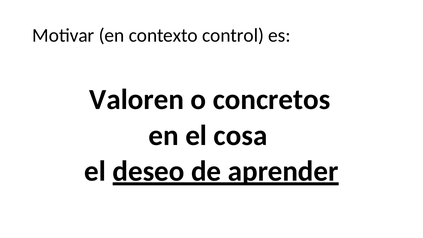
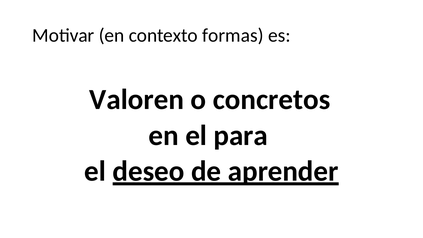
control: control -> formas
cosa: cosa -> para
